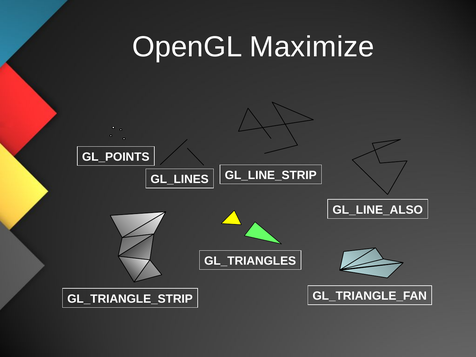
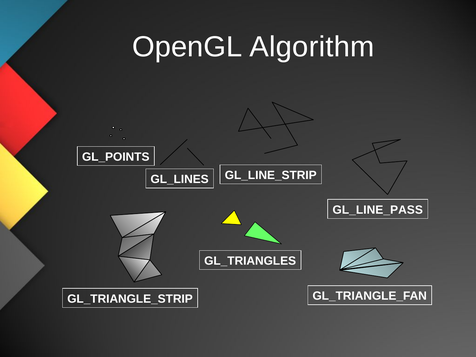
Maximize: Maximize -> Algorithm
GL_LINE_ALSO: GL_LINE_ALSO -> GL_LINE_PASS
